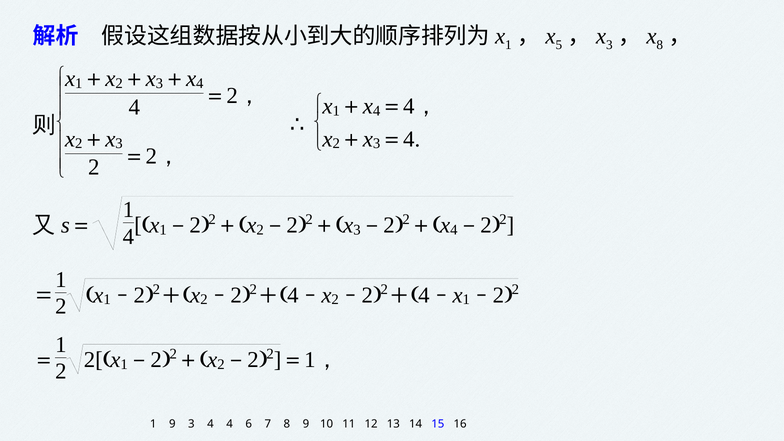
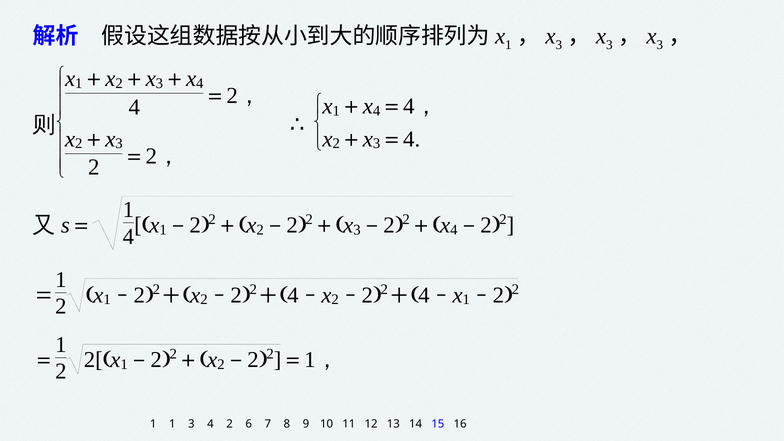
5 at (559, 45): 5 -> 3
8 at (660, 45): 8 -> 3
1 9: 9 -> 1
3 4 4: 4 -> 2
